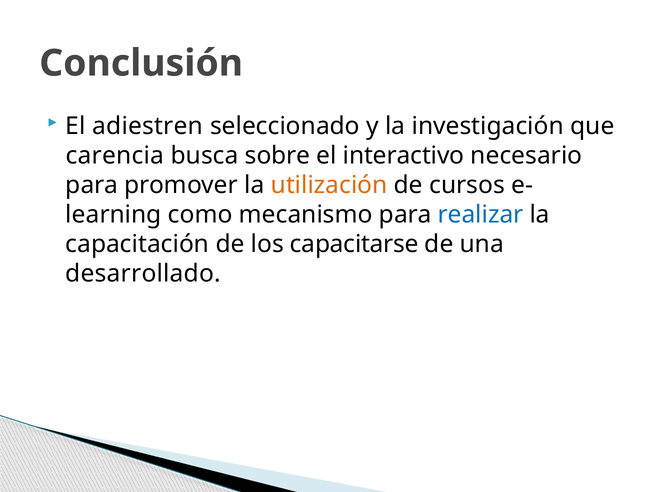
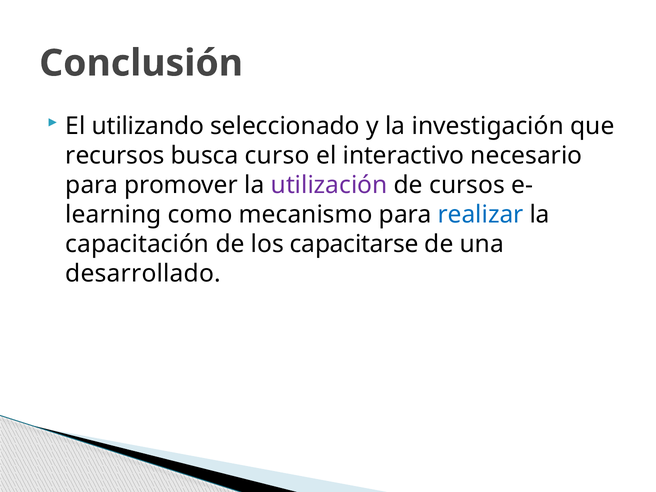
adiestren: adiestren -> utilizando
carencia: carencia -> recursos
sobre: sobre -> curso
utilización colour: orange -> purple
